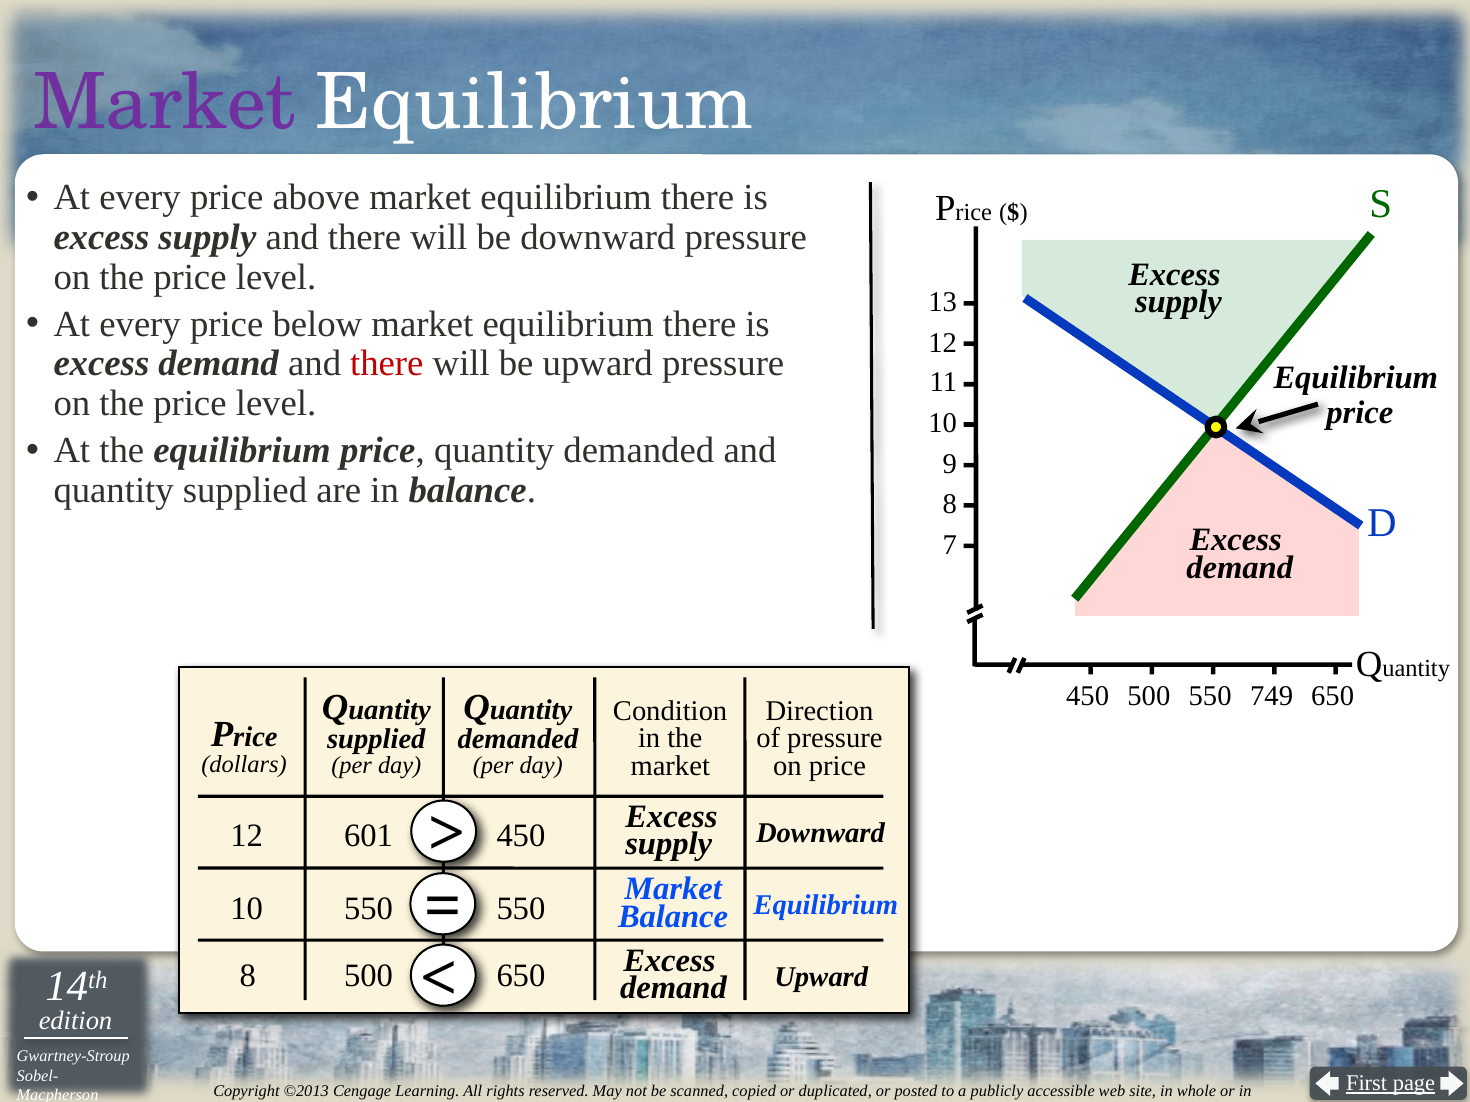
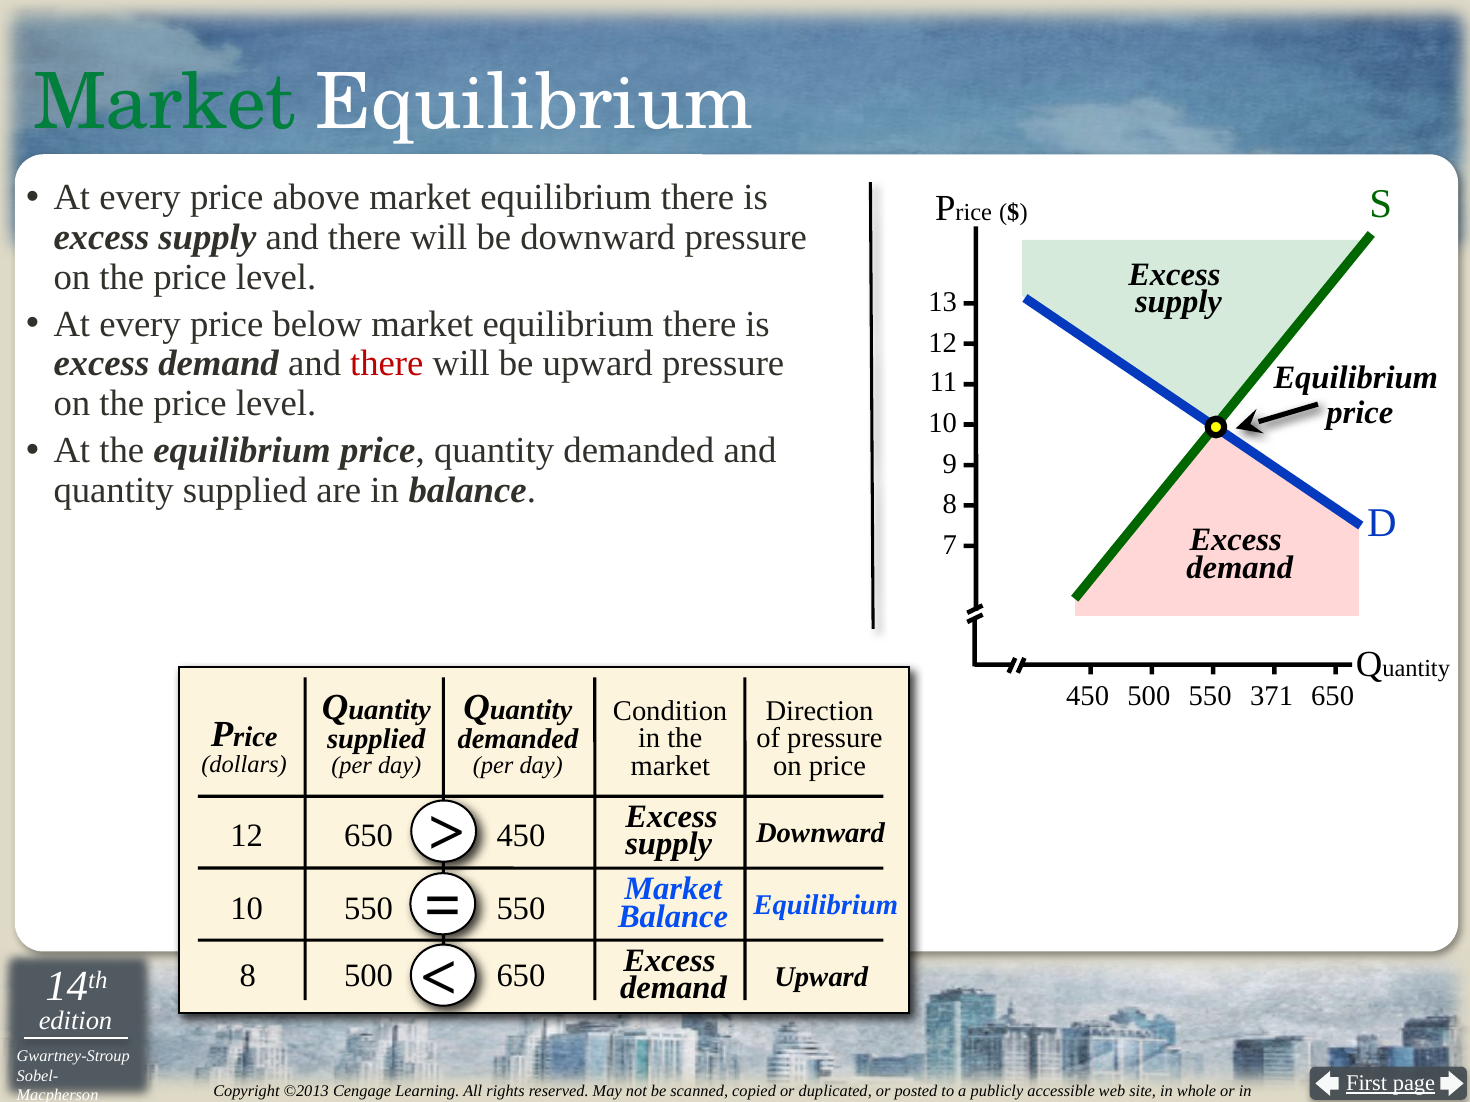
Market at (164, 103) colour: purple -> green
749: 749 -> 371
12 601: 601 -> 650
